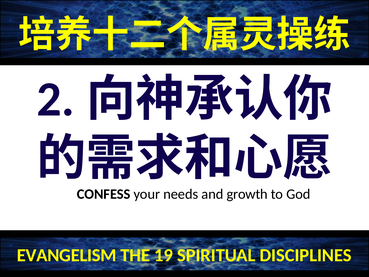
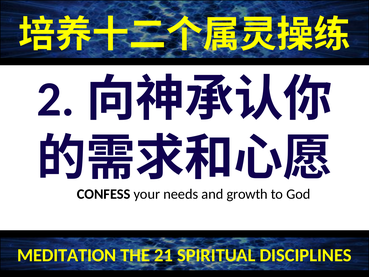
EVANGELISM: EVANGELISM -> MEDITATION
19: 19 -> 21
